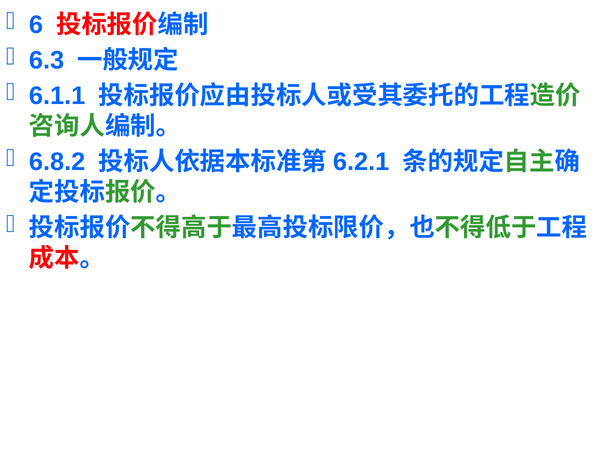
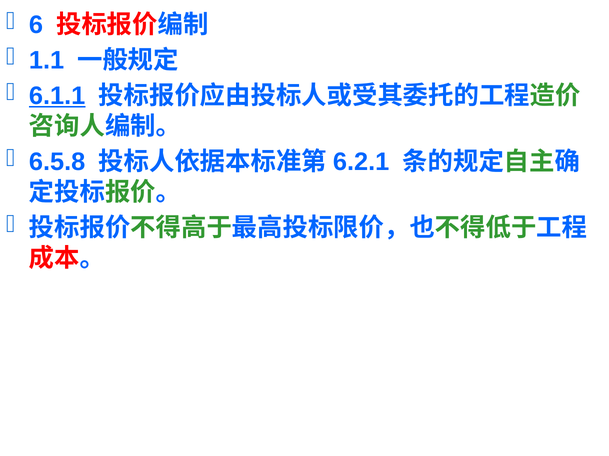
6.3: 6.3 -> 1.1
6.1.1 underline: none -> present
6.8.2: 6.8.2 -> 6.5.8
